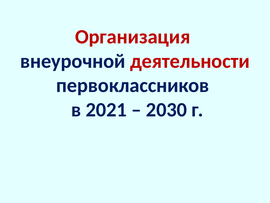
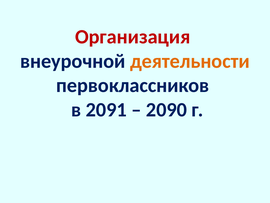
деятельности colour: red -> orange
2021: 2021 -> 2091
2030: 2030 -> 2090
